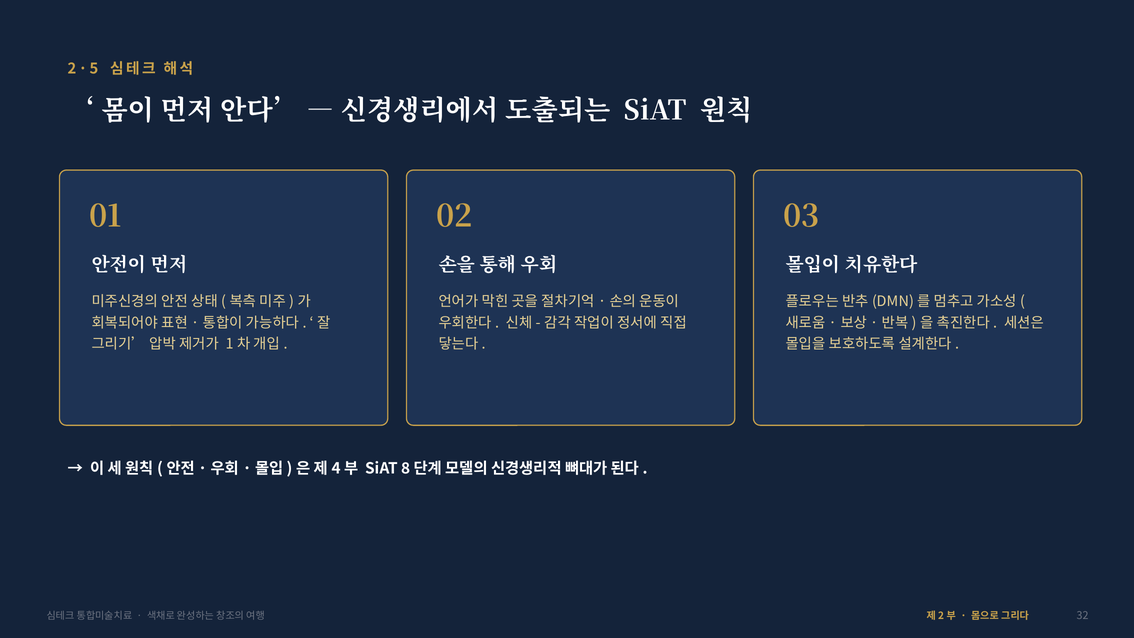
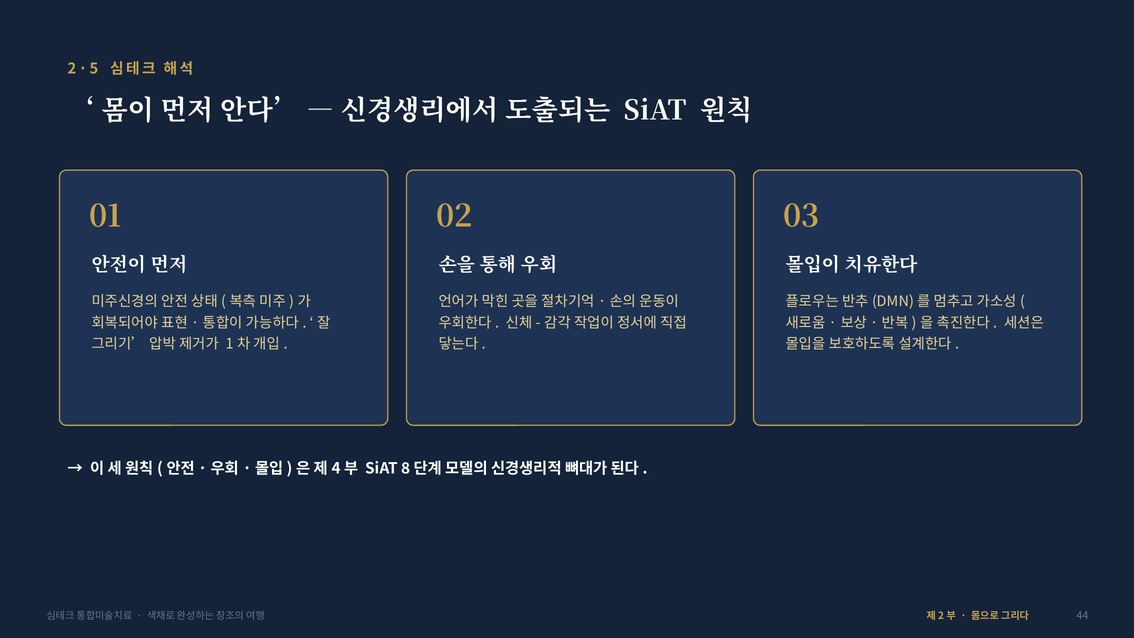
32: 32 -> 44
